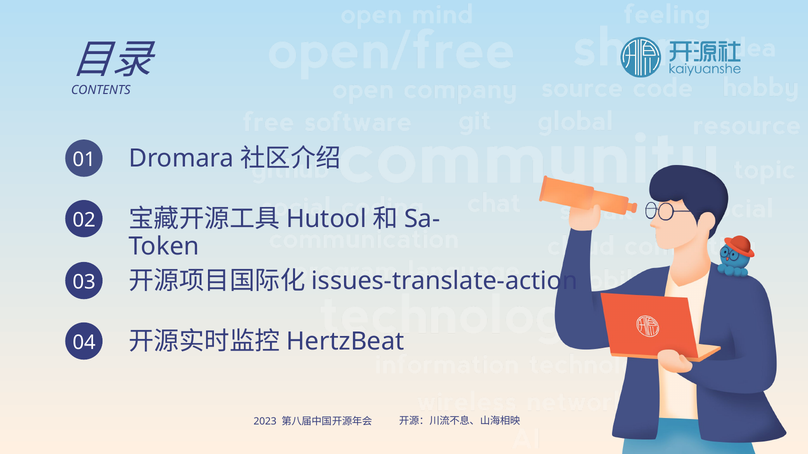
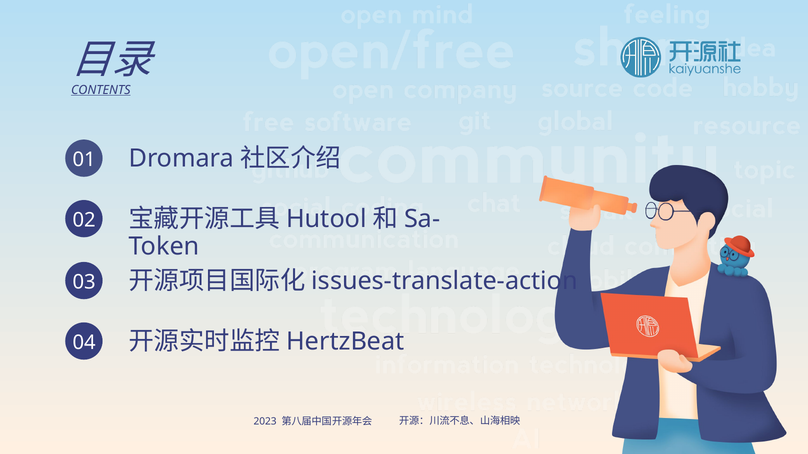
CONTENTS underline: none -> present
